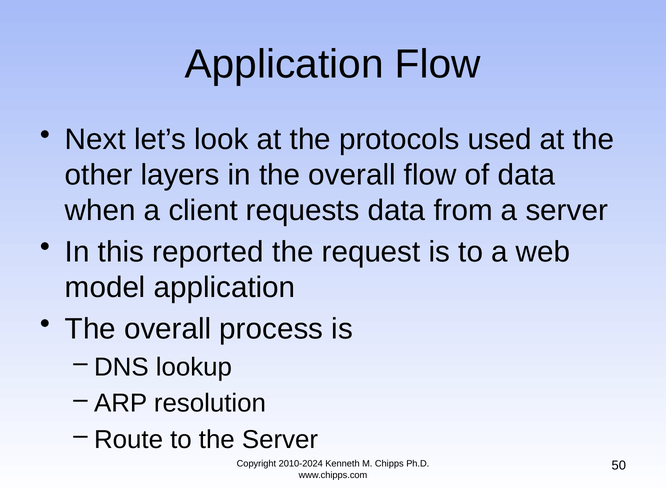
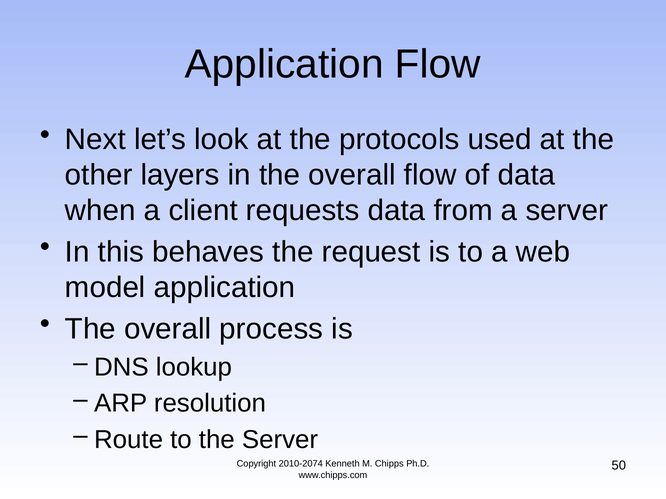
reported: reported -> behaves
2010-2024: 2010-2024 -> 2010-2074
